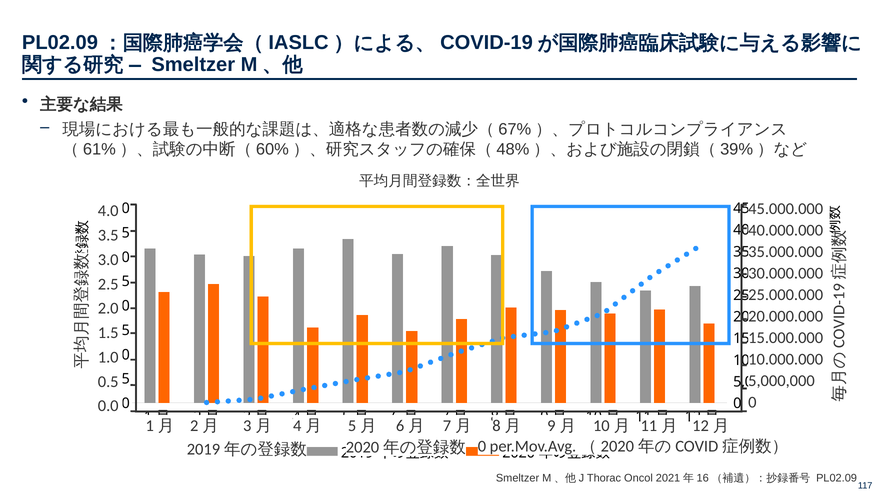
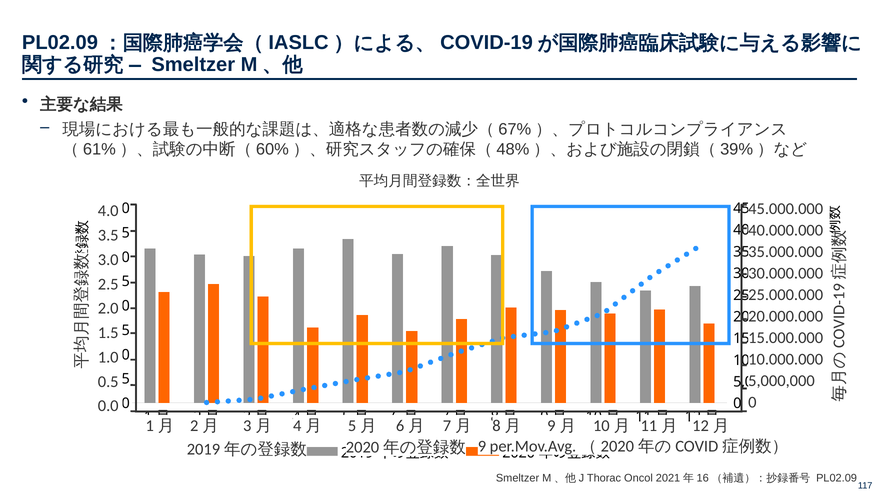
0 at (482, 447): 0 -> 9
